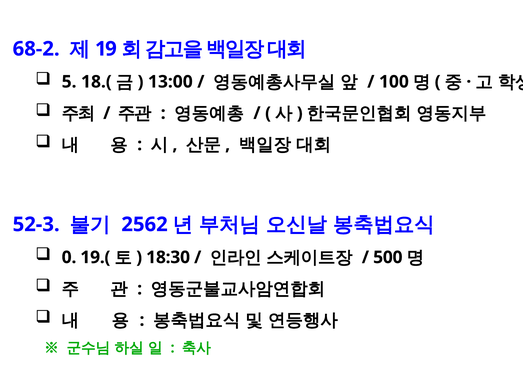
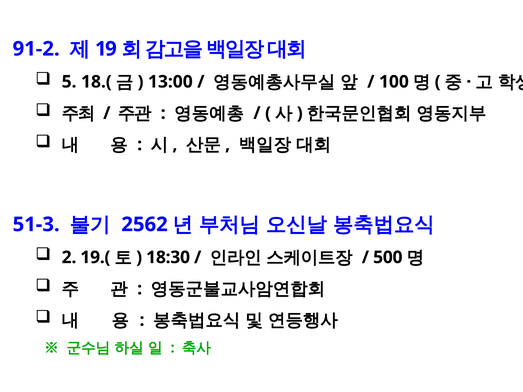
68-2: 68-2 -> 91-2
52-3: 52-3 -> 51-3
0: 0 -> 2
